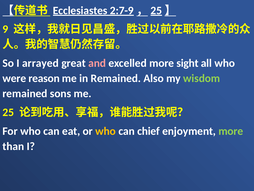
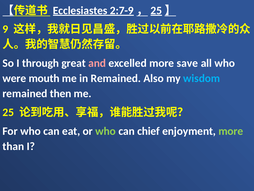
arrayed: arrayed -> through
sight: sight -> save
reason: reason -> mouth
wisdom colour: light green -> light blue
sons: sons -> then
who at (106, 131) colour: yellow -> light green
